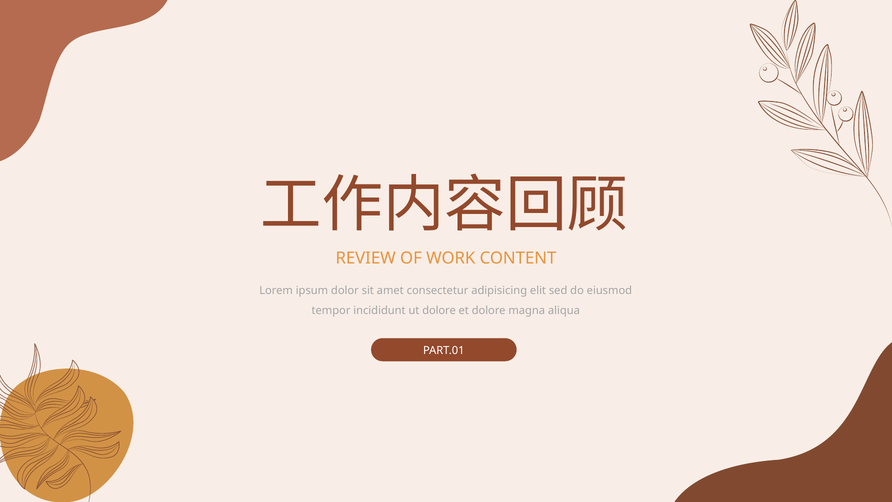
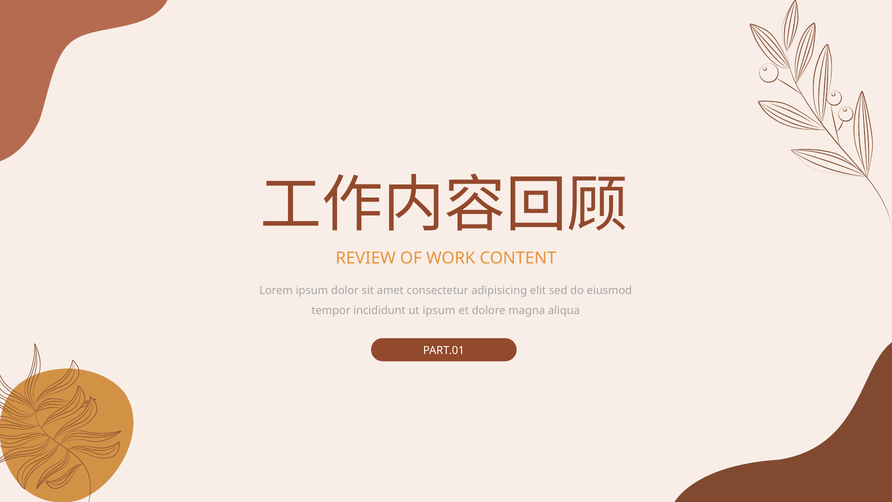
ut dolore: dolore -> ipsum
